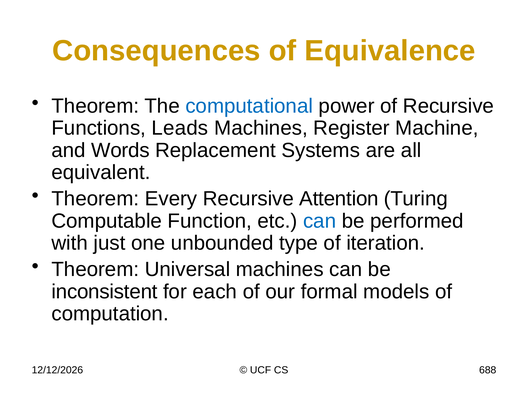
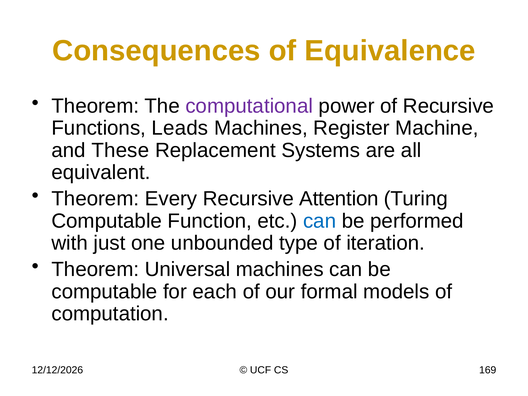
computational colour: blue -> purple
Words: Words -> These
inconsistent at (105, 292): inconsistent -> computable
688: 688 -> 169
